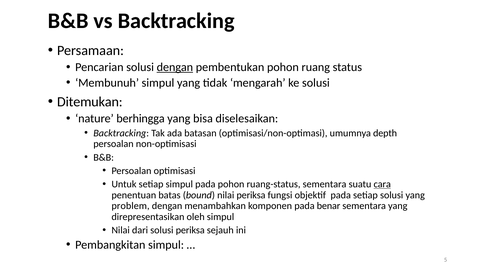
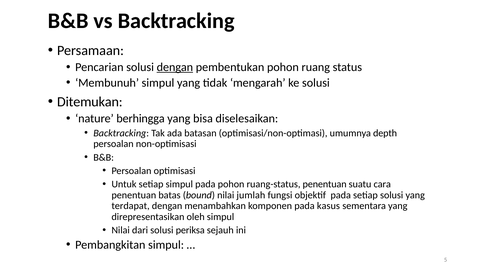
ruang-status sementara: sementara -> penentuan
cara underline: present -> none
nilai periksa: periksa -> jumlah
problem: problem -> terdapat
benar: benar -> kasus
